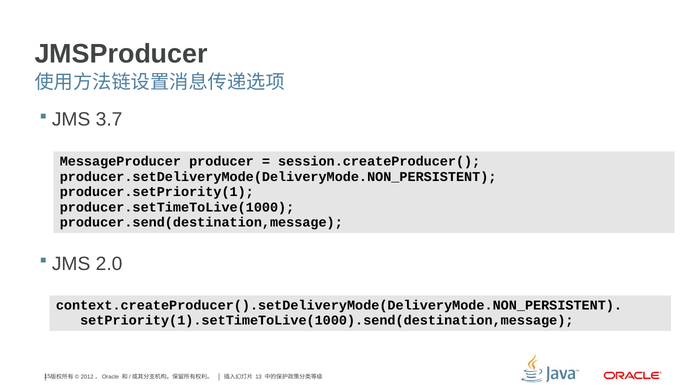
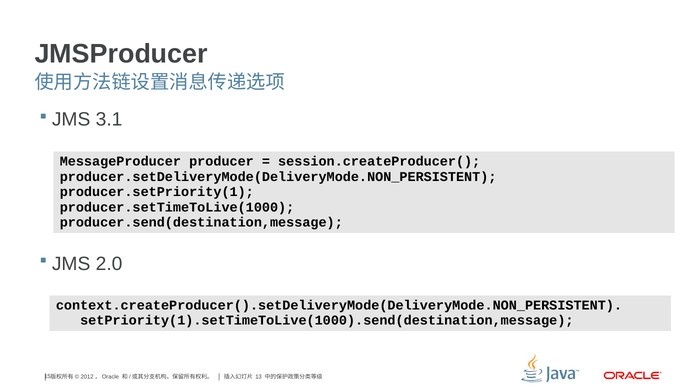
3.7: 3.7 -> 3.1
